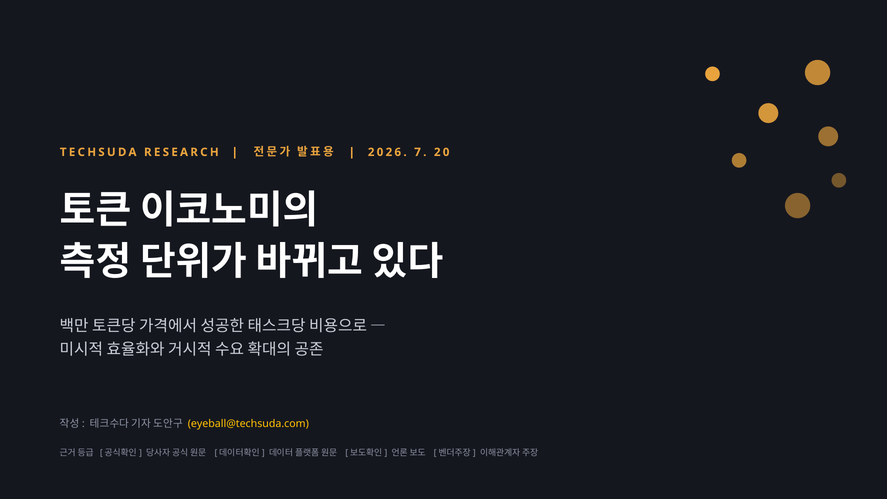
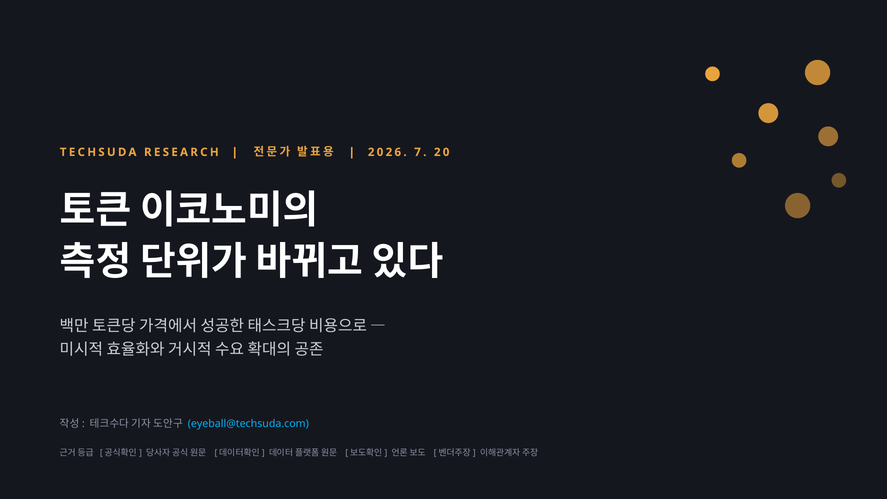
eyeball@techsuda.com colour: yellow -> light blue
